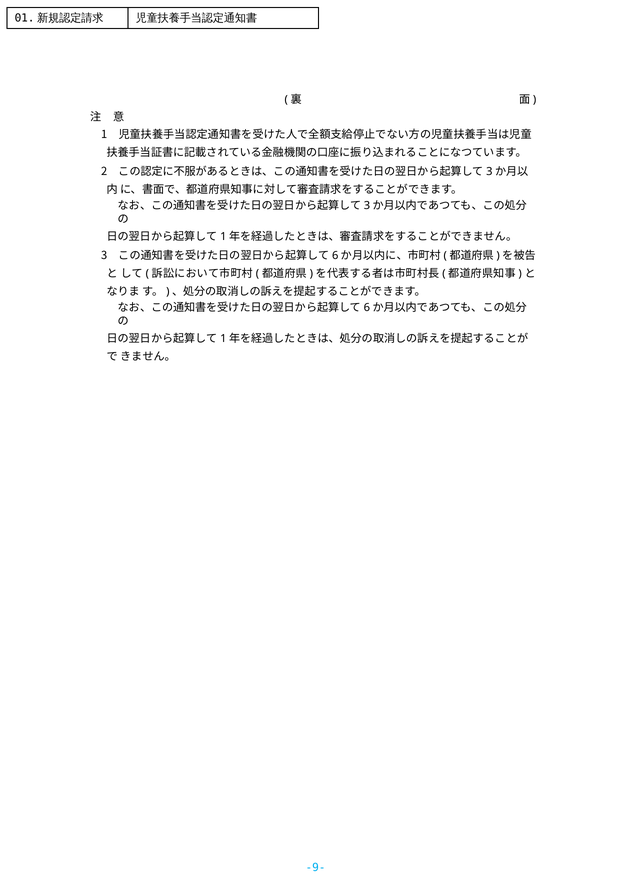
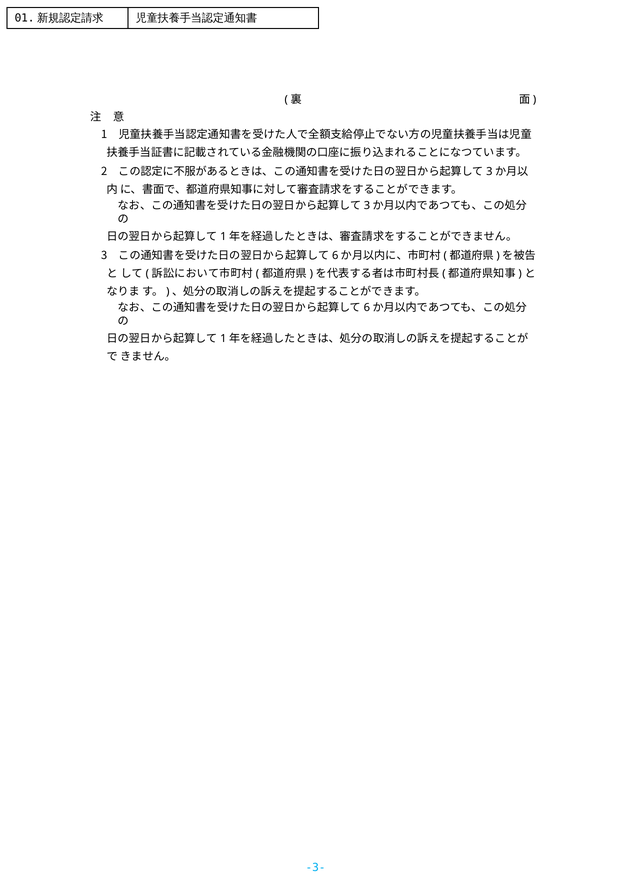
-9-: -9- -> -3-
